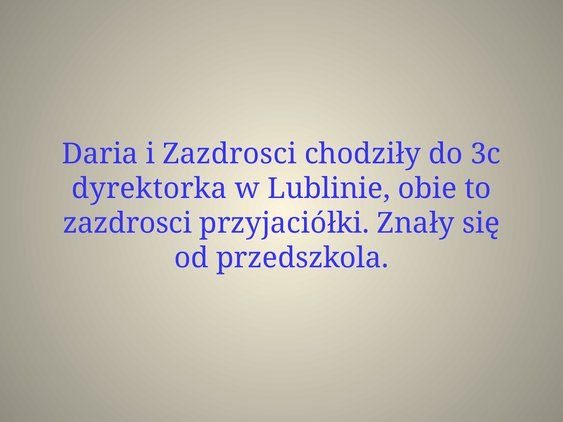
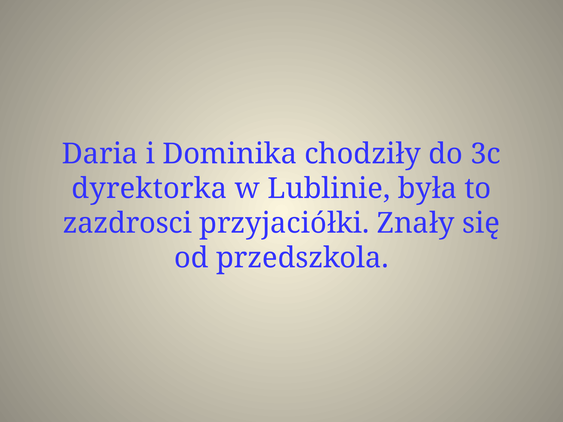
i Zazdrosci: Zazdrosci -> Dominika
obie: obie -> była
